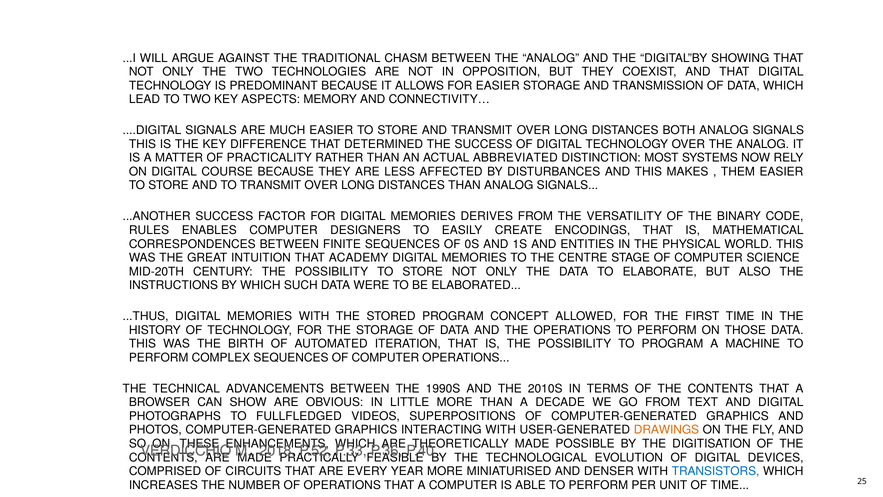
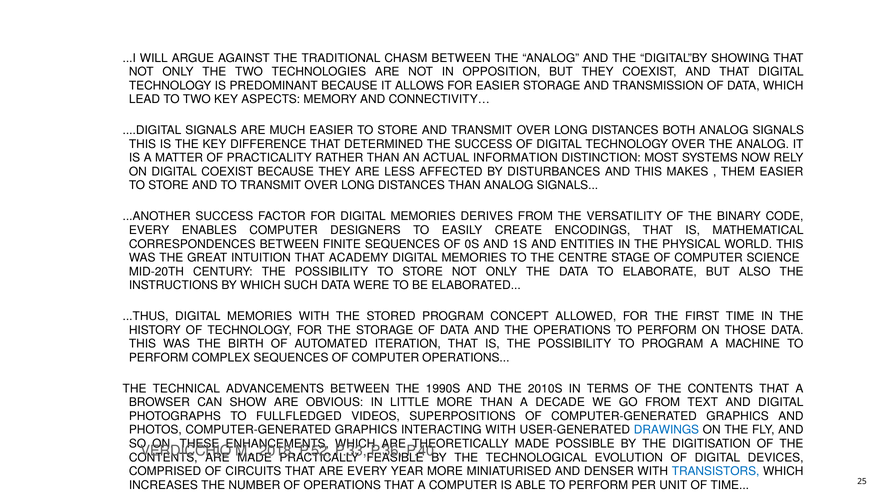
ABBREVIATED: ABBREVIATED -> INFORMATION
DIGITAL COURSE: COURSE -> COEXIST
RULES at (149, 230): RULES -> EVERY
DRAWINGS colour: orange -> blue
